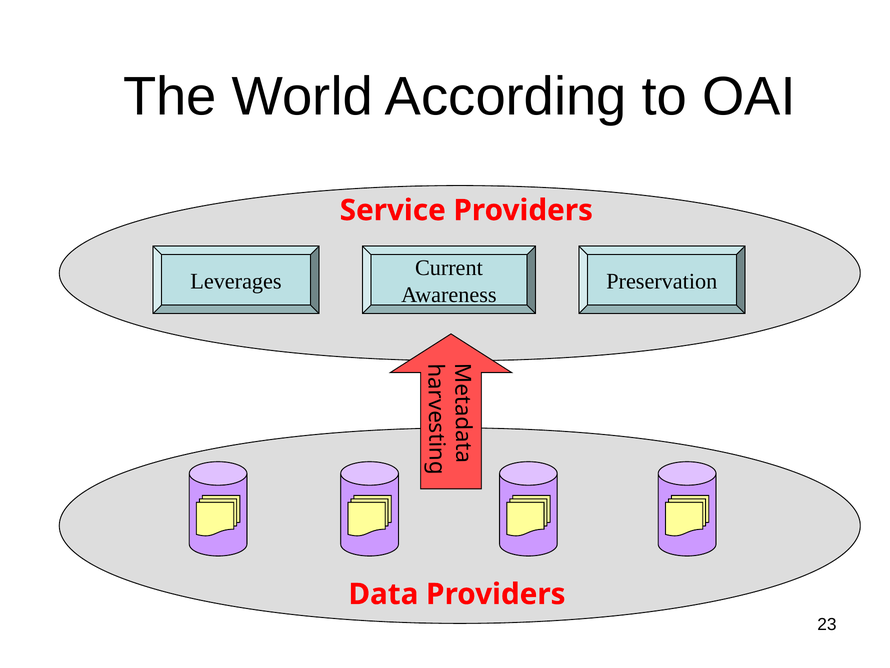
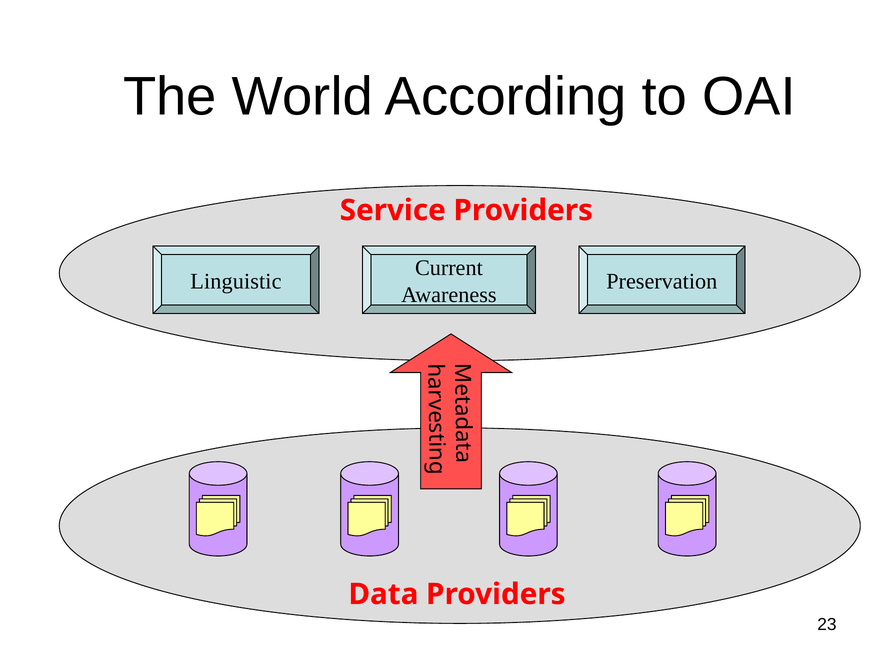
Leverages: Leverages -> Linguistic
